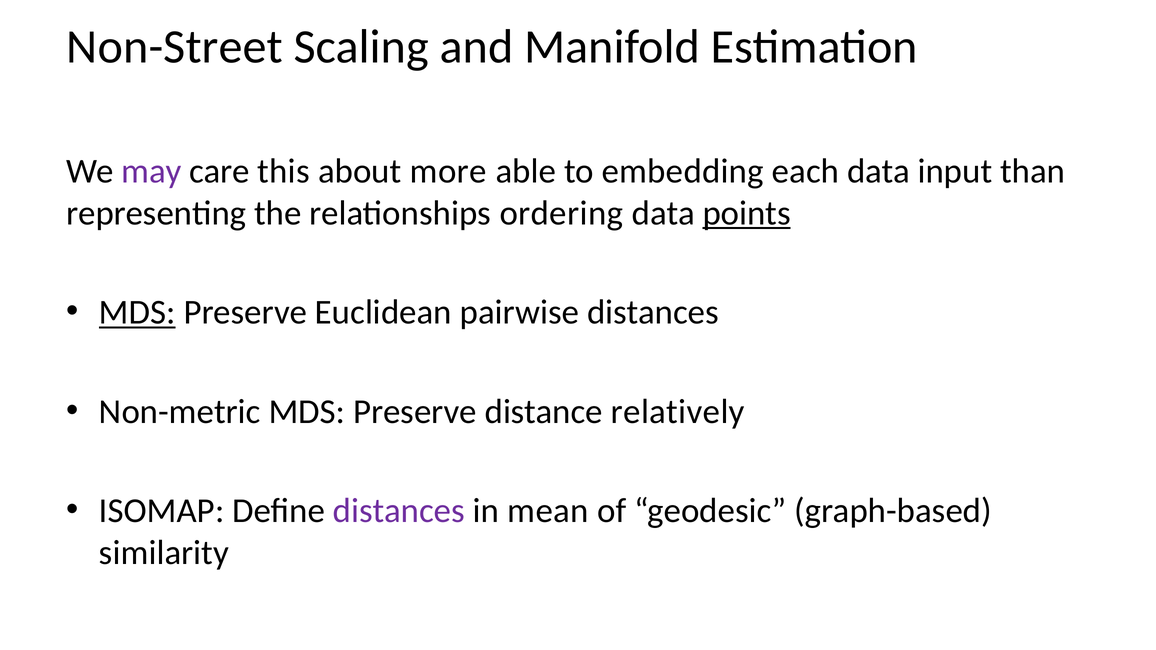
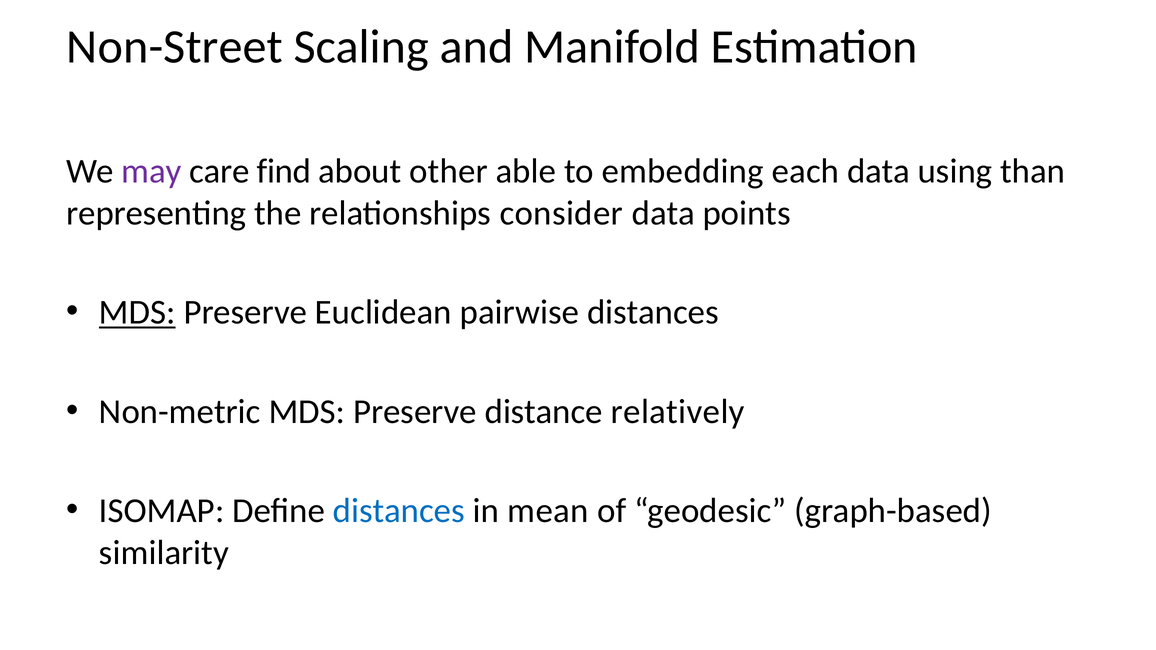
this: this -> find
more: more -> other
input: input -> using
ordering: ordering -> consider
points underline: present -> none
distances at (399, 511) colour: purple -> blue
